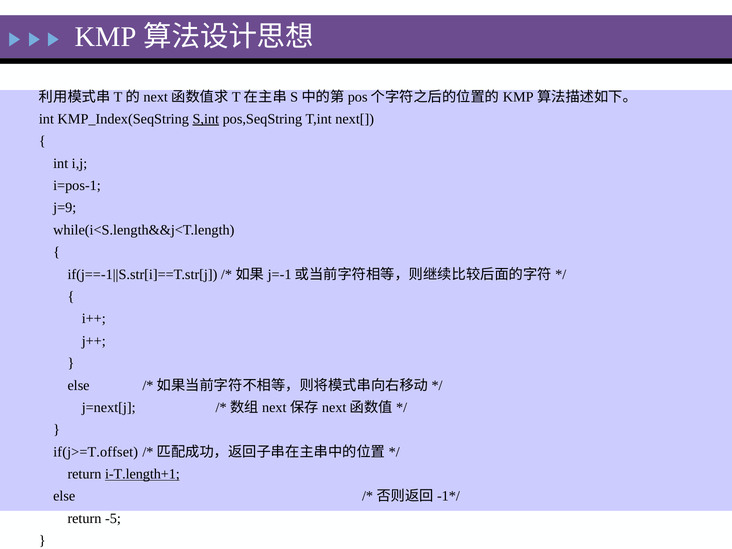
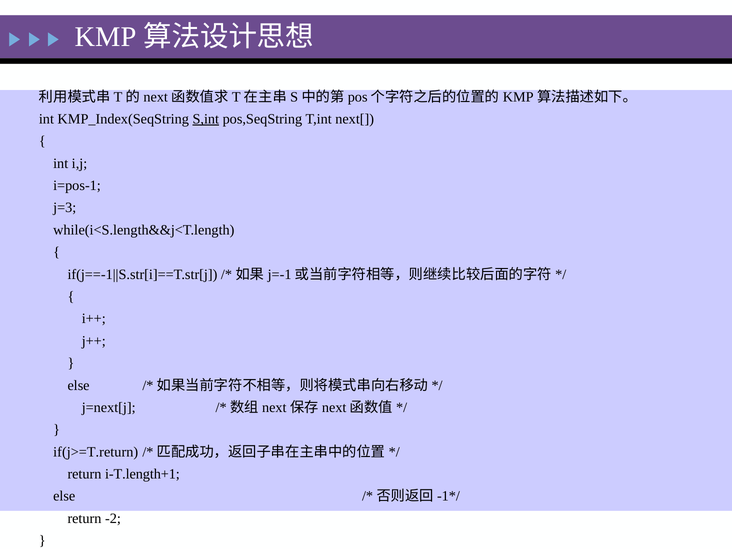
j=9: j=9 -> j=3
if(j>=T.offset: if(j>=T.offset -> if(j>=T.return
i-T.length+1 underline: present -> none
-5: -5 -> -2
